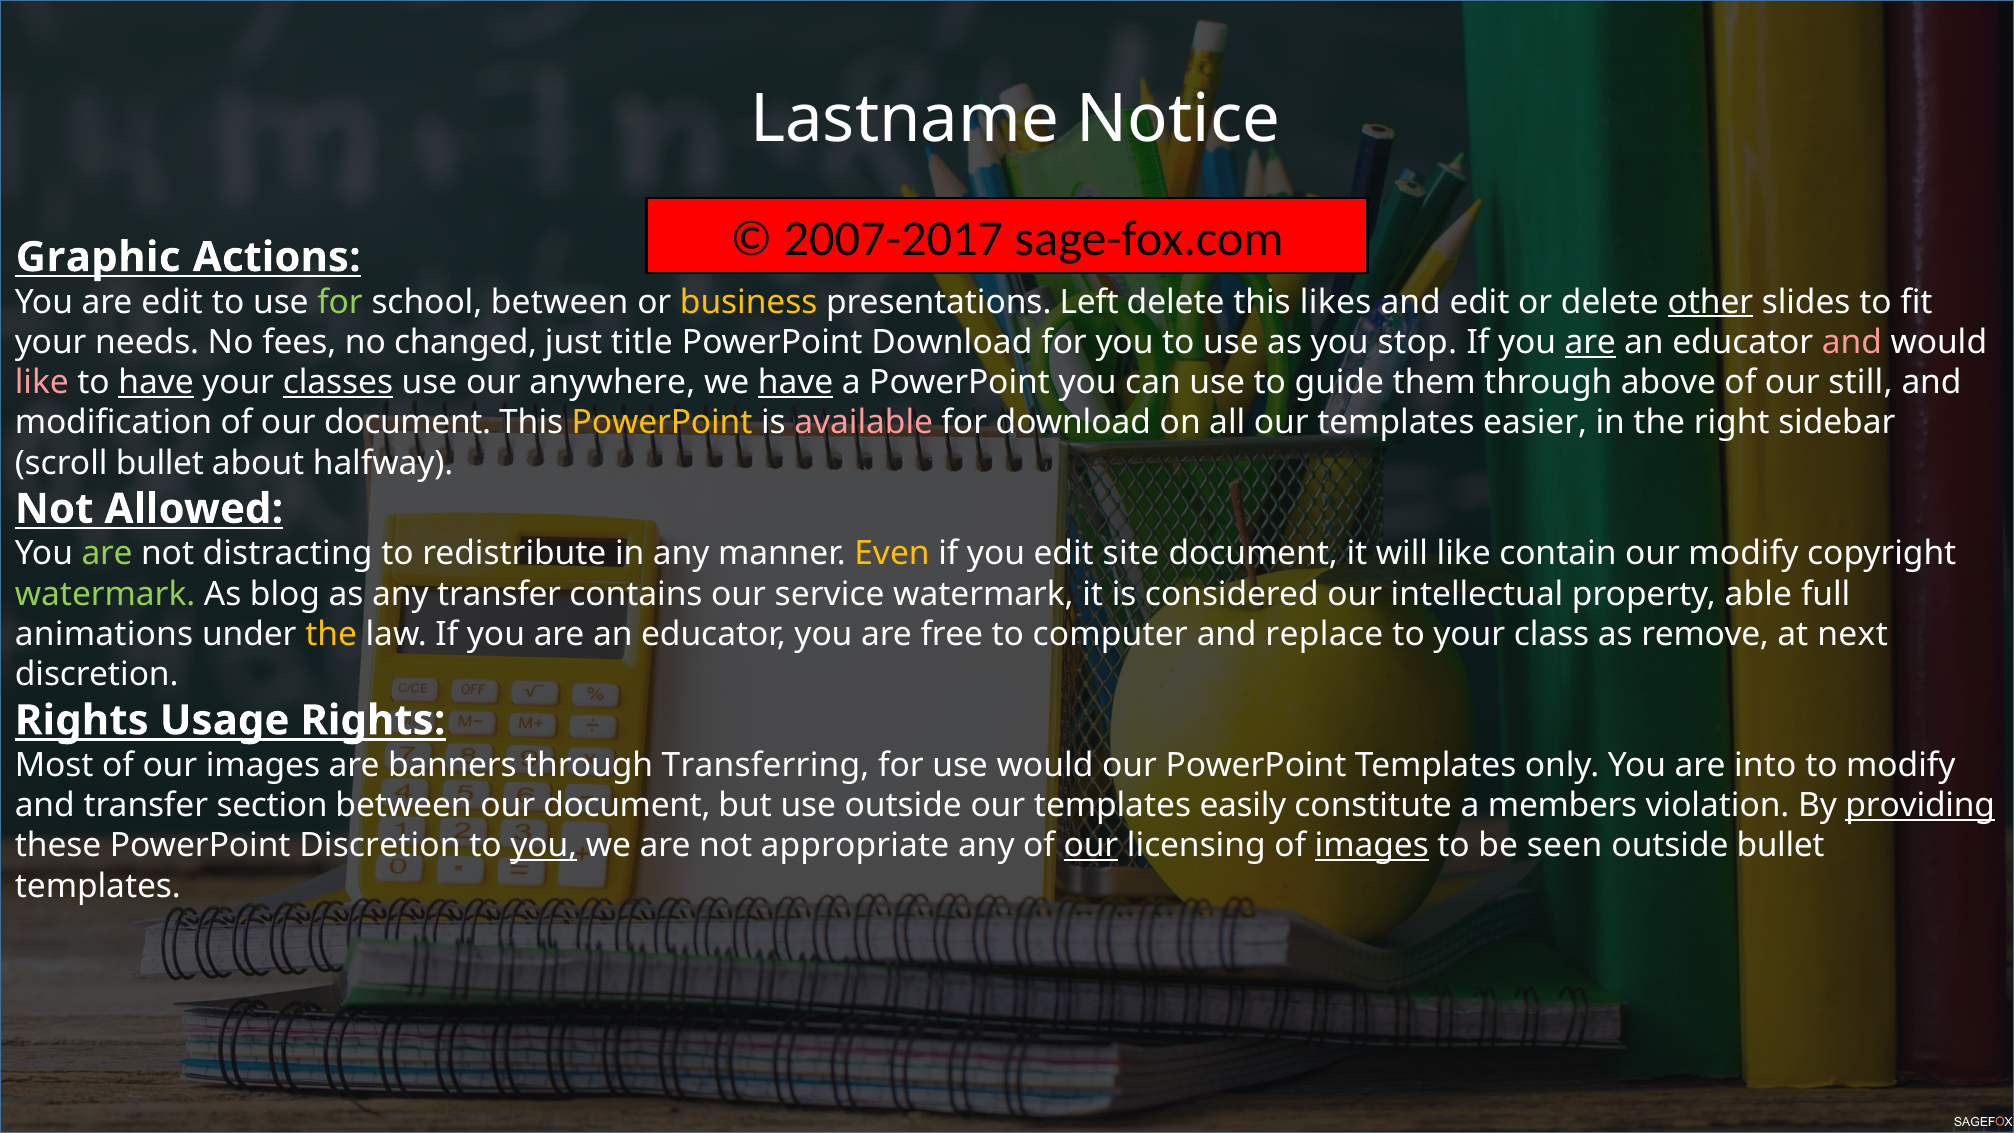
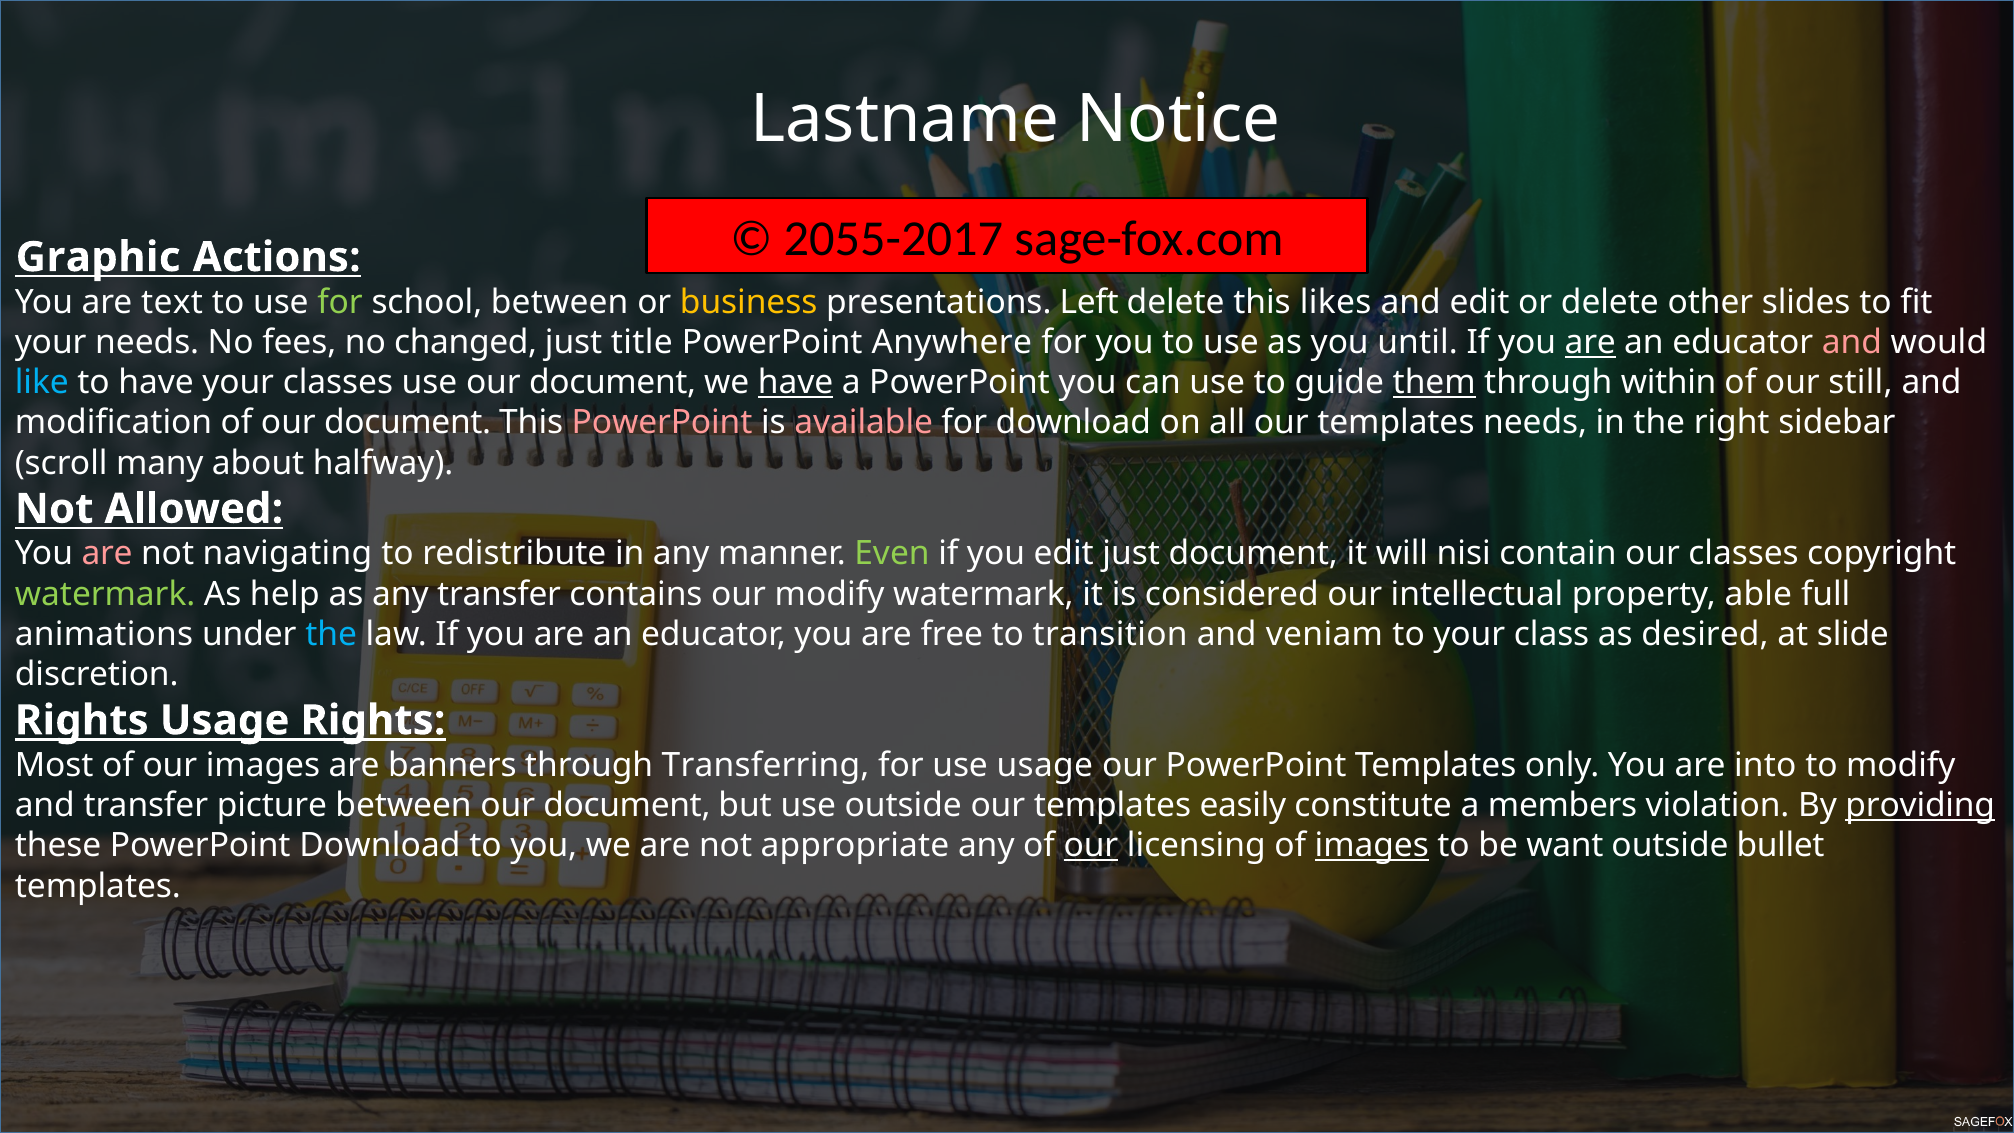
2007-2017: 2007-2017 -> 2055-2017
are edit: edit -> text
other underline: present -> none
PowerPoint Download: Download -> Anywhere
stop: stop -> until
like at (42, 382) colour: pink -> light blue
have at (156, 382) underline: present -> none
classes at (338, 382) underline: present -> none
use our anywhere: anywhere -> document
them underline: none -> present
above: above -> within
PowerPoint at (662, 423) colour: yellow -> pink
templates easier: easier -> needs
scroll bullet: bullet -> many
are at (107, 554) colour: light green -> pink
distracting: distracting -> navigating
Even colour: yellow -> light green
edit site: site -> just
will like: like -> nisi
our modify: modify -> classes
blog: blog -> help
our service: service -> modify
the at (331, 634) colour: yellow -> light blue
computer: computer -> transition
replace: replace -> veniam
remove: remove -> desired
next: next -> slide
use would: would -> usage
section: section -> picture
PowerPoint Discretion: Discretion -> Download
you at (544, 846) underline: present -> none
seen: seen -> want
